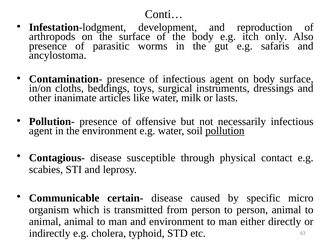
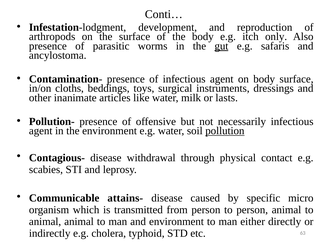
gut underline: none -> present
susceptible: susceptible -> withdrawal
certain-: certain- -> attains-
